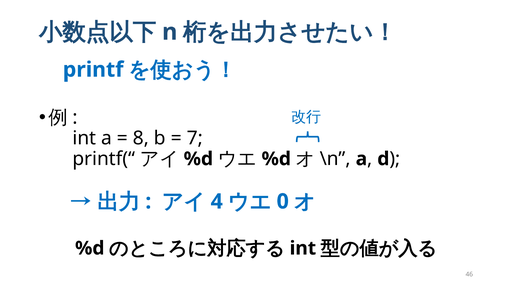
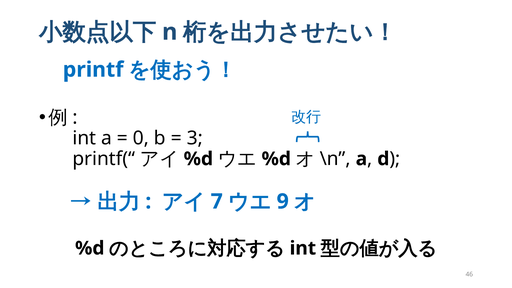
8: 8 -> 0
7: 7 -> 3
4: 4 -> 7
0: 0 -> 9
